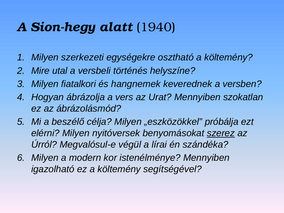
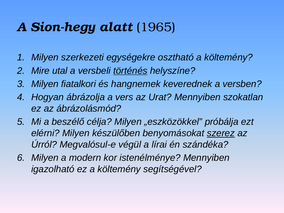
1940: 1940 -> 1965
történés underline: none -> present
nyitóversek: nyitóversek -> készülőben
